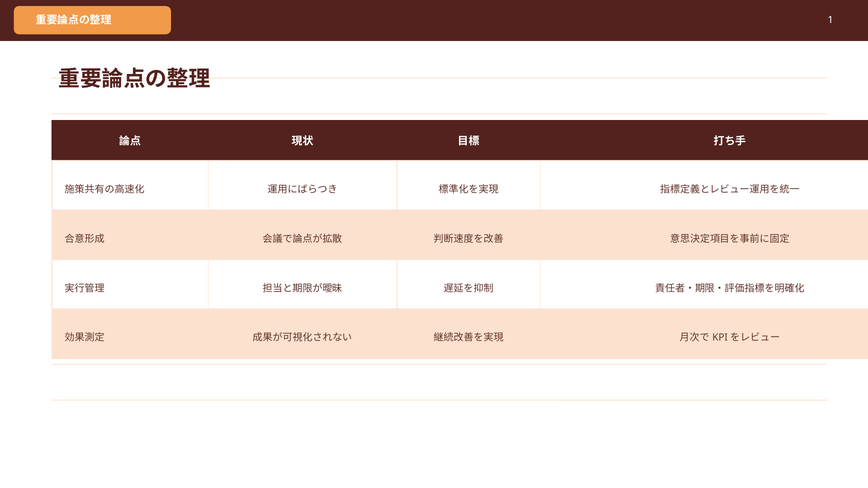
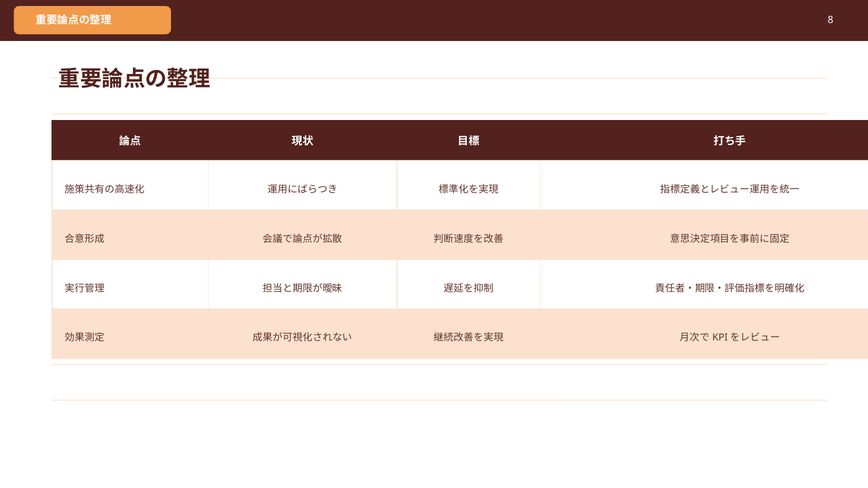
1: 1 -> 8
